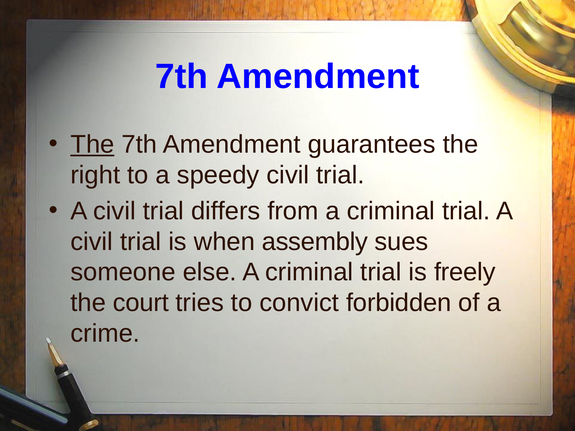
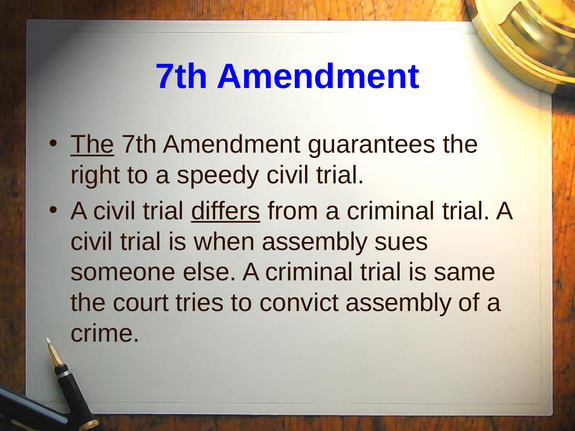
differs underline: none -> present
freely: freely -> same
convict forbidden: forbidden -> assembly
